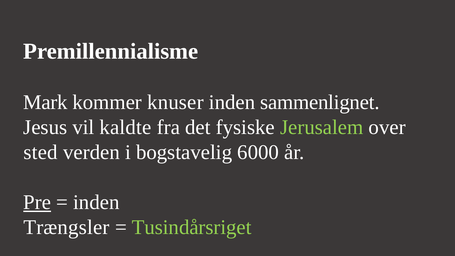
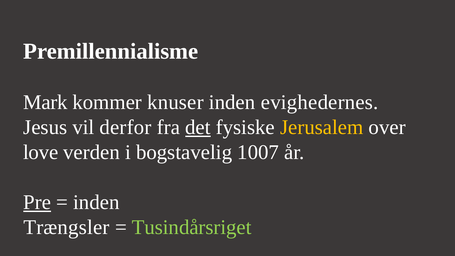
sammenlignet: sammenlignet -> evighedernes
kaldte: kaldte -> derfor
det underline: none -> present
Jerusalem colour: light green -> yellow
sted: sted -> love
6000: 6000 -> 1007
